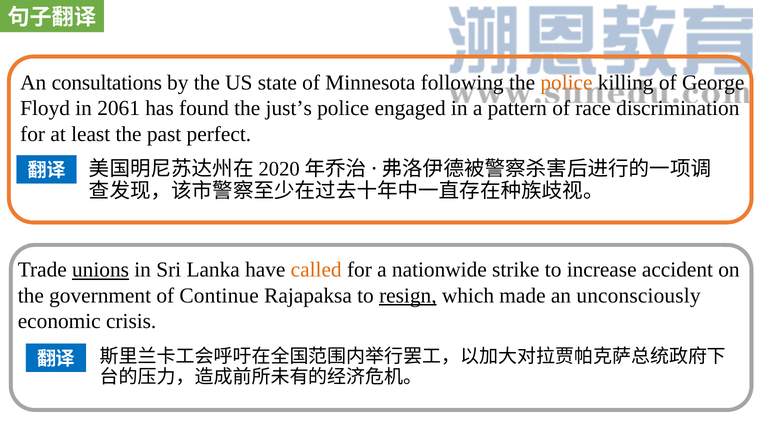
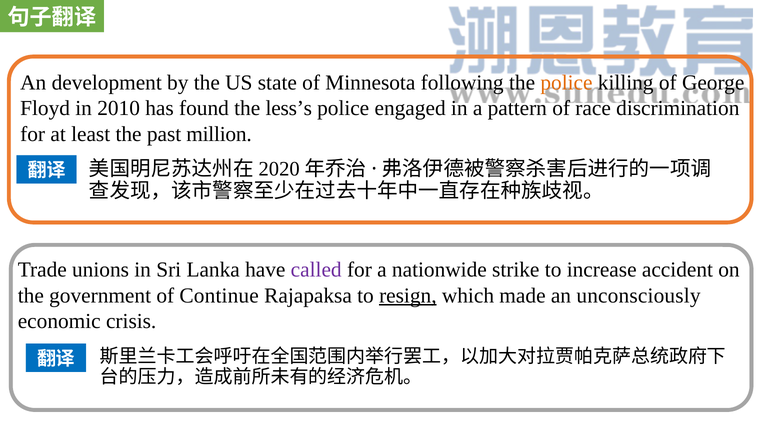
consultations: consultations -> development
2061: 2061 -> 2010
just’s: just’s -> less’s
perfect: perfect -> million
unions underline: present -> none
called colour: orange -> purple
